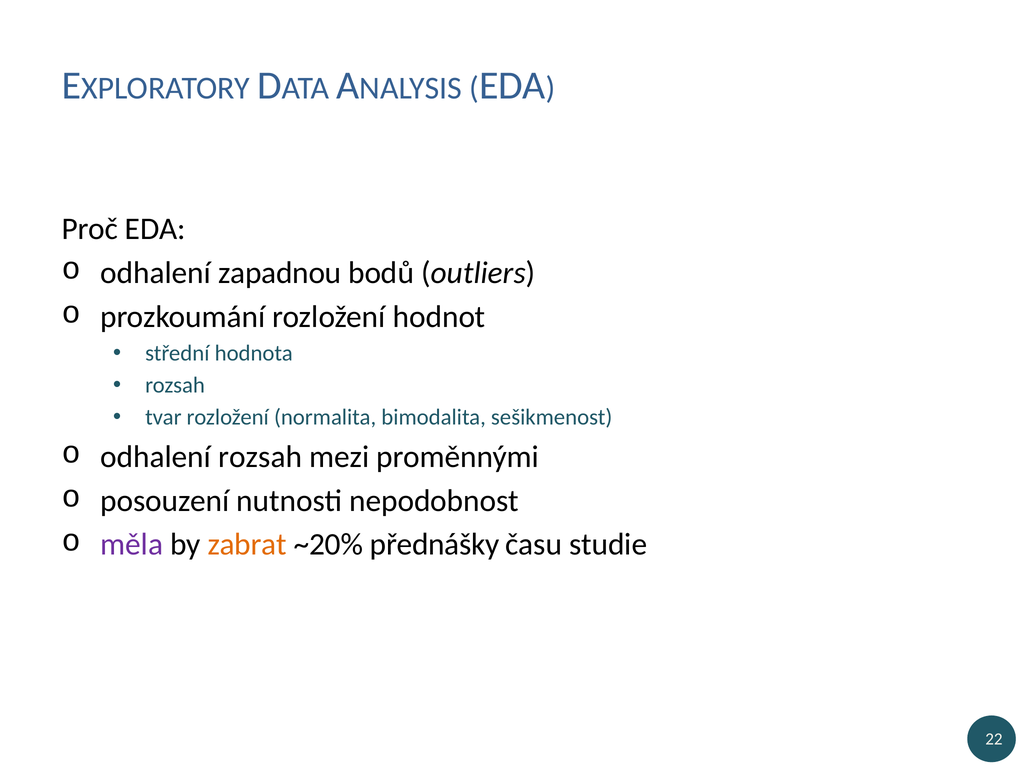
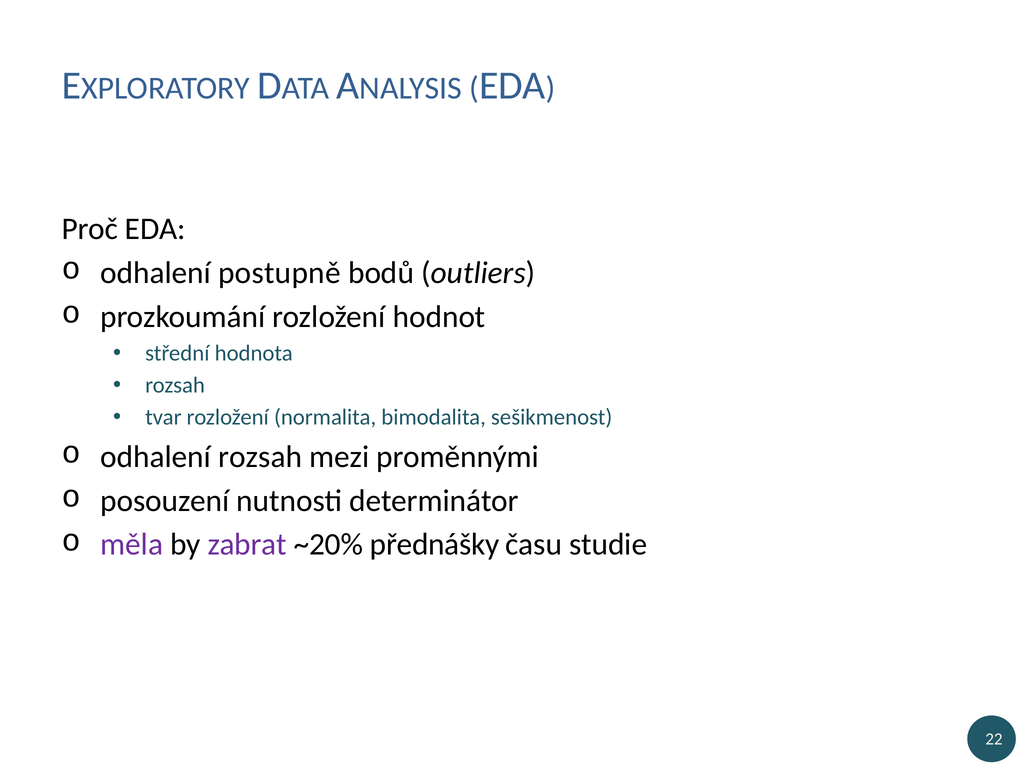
zapadnou: zapadnou -> postupně
nepodobnost: nepodobnost -> determinátor
zabrat colour: orange -> purple
